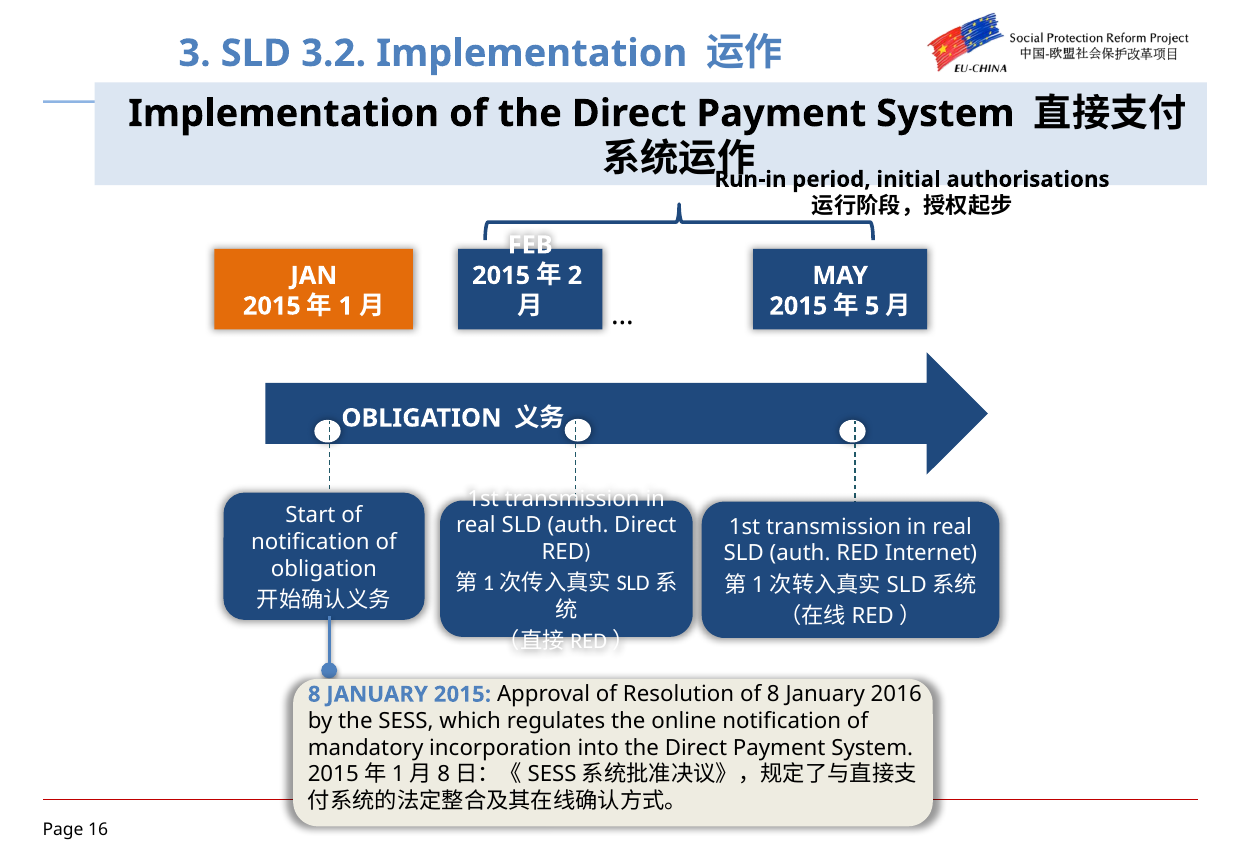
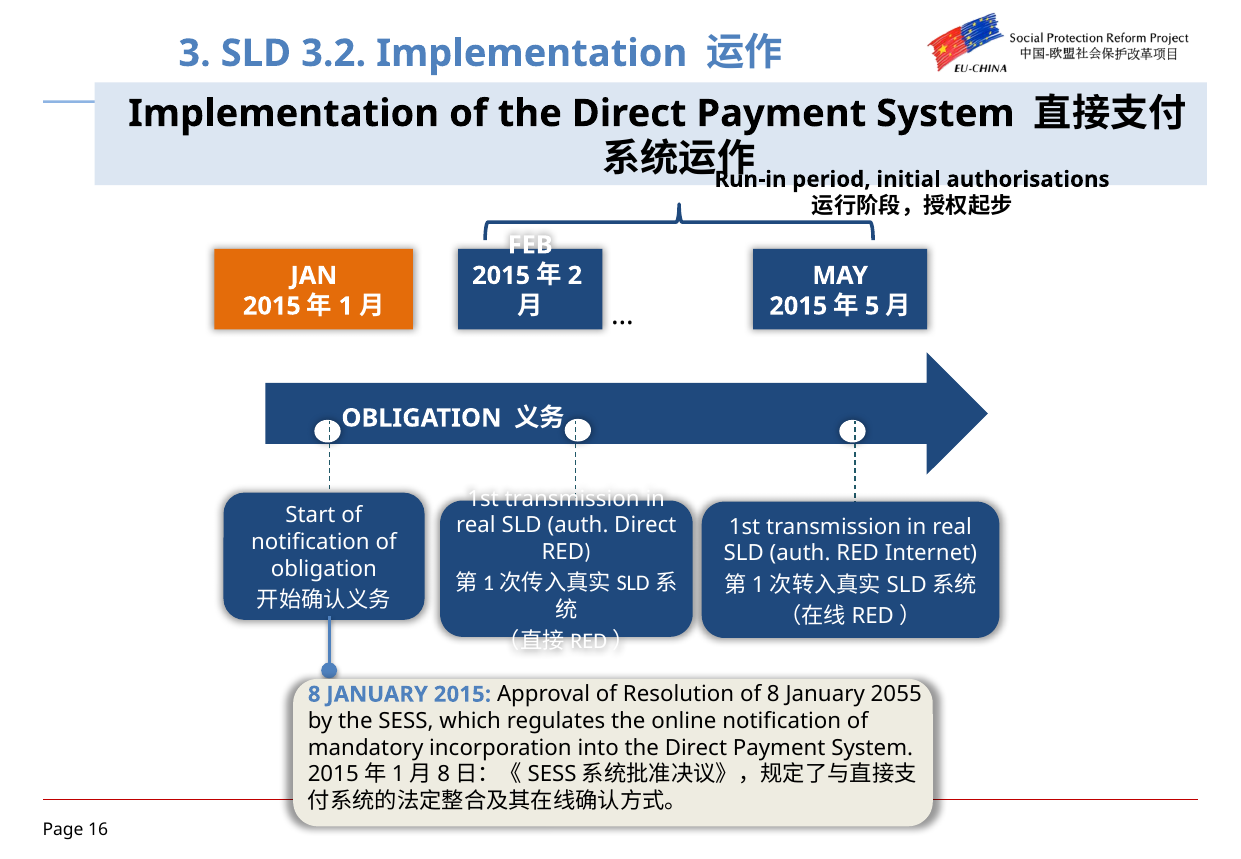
2016: 2016 -> 2055
